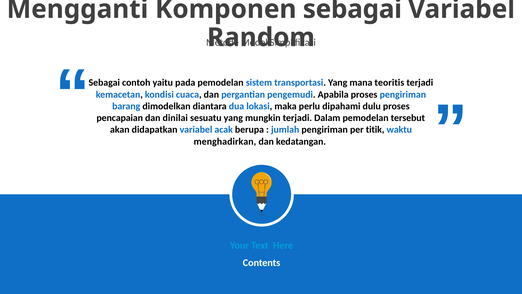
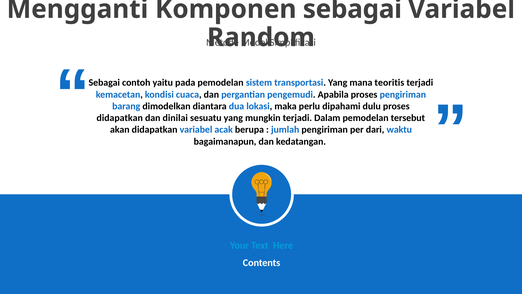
pencapaian at (120, 118): pencapaian -> didapatkan
titik: titik -> dari
menghadirkan: menghadirkan -> bagaimanapun
